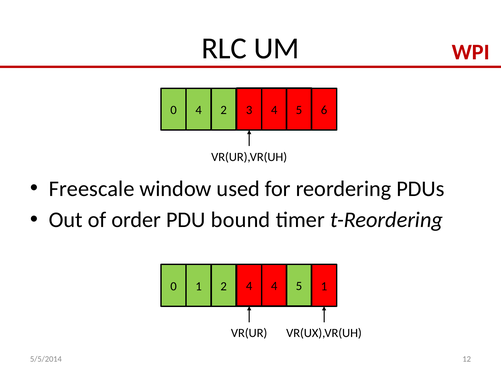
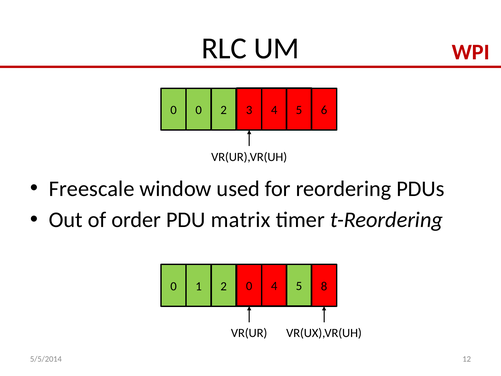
0 4: 4 -> 0
bound: bound -> matrix
2 4: 4 -> 0
5 1: 1 -> 8
